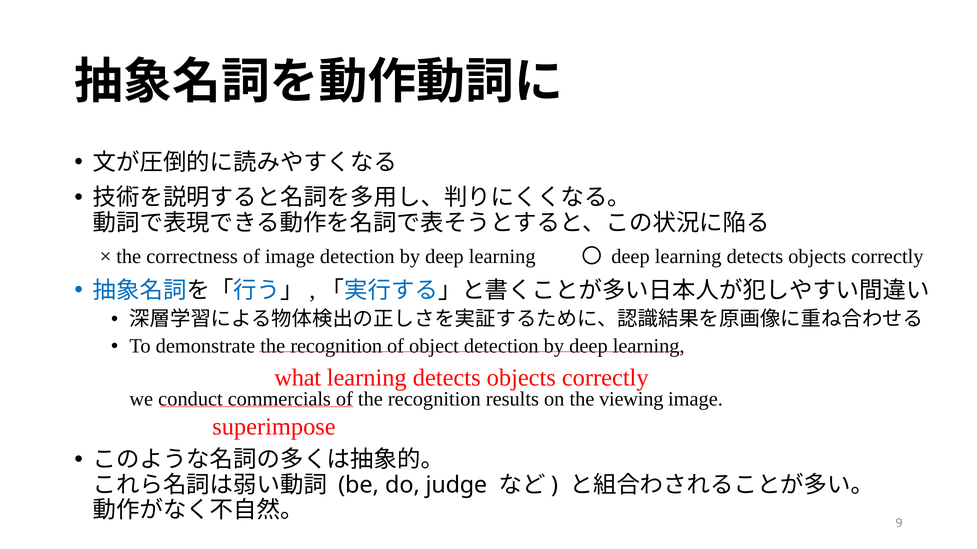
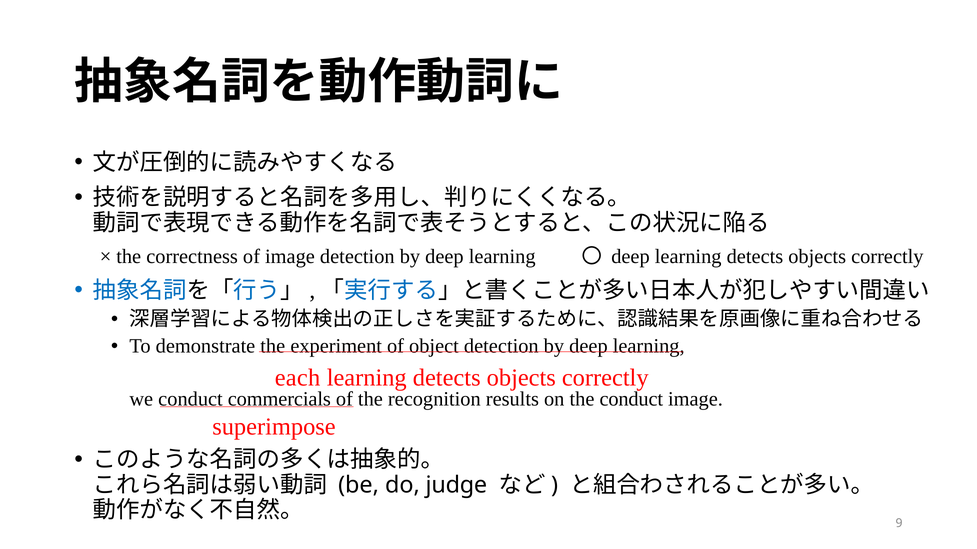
demonstrate the recognition: recognition -> experiment
what: what -> each
the viewing: viewing -> conduct
